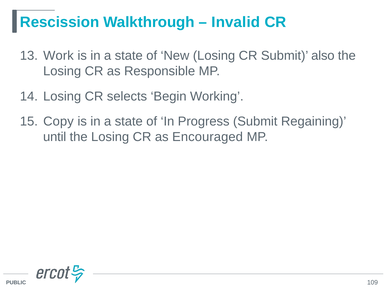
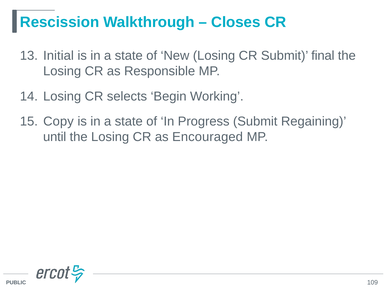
Invalid: Invalid -> Closes
Work: Work -> Initial
also: also -> final
